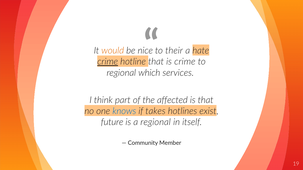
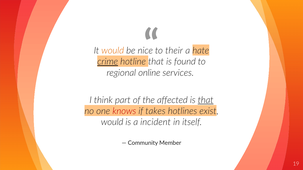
is crime: crime -> found
which: which -> online
that at (206, 100) underline: none -> present
knows colour: blue -> red
future at (112, 122): future -> would
a regional: regional -> incident
